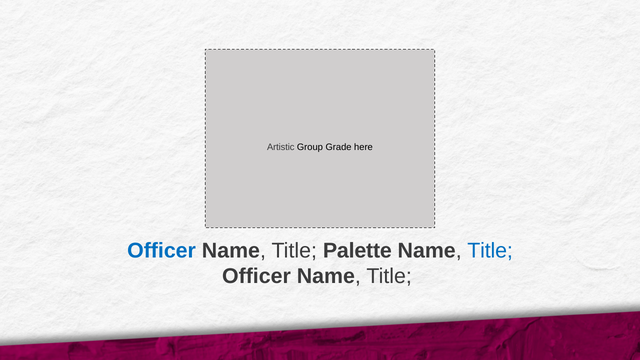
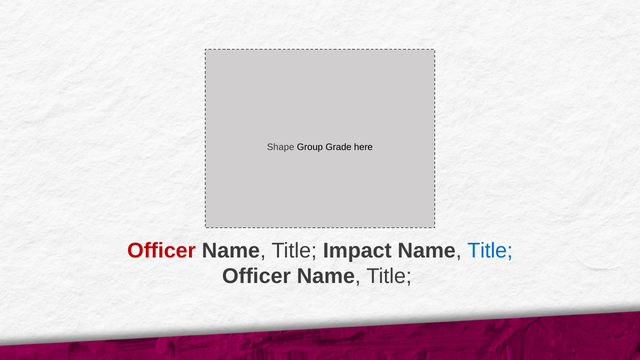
Artistic: Artistic -> Shape
Officer at (162, 251) colour: blue -> red
Palette: Palette -> Impact
